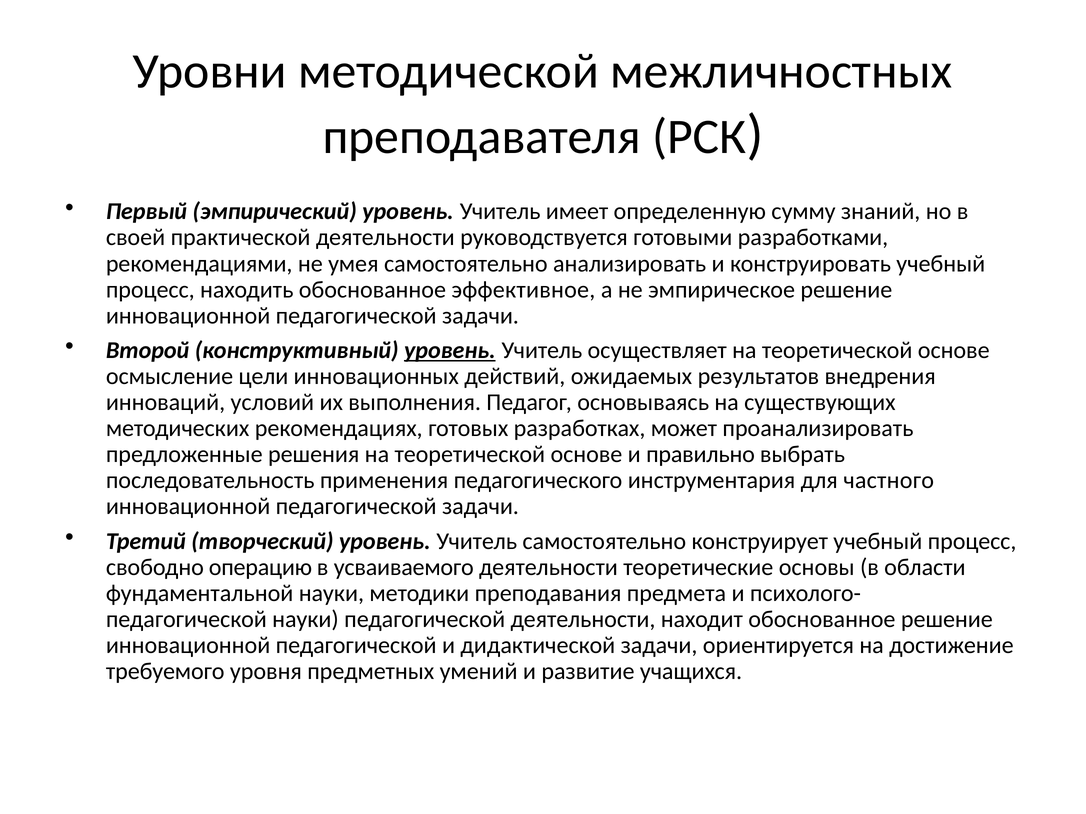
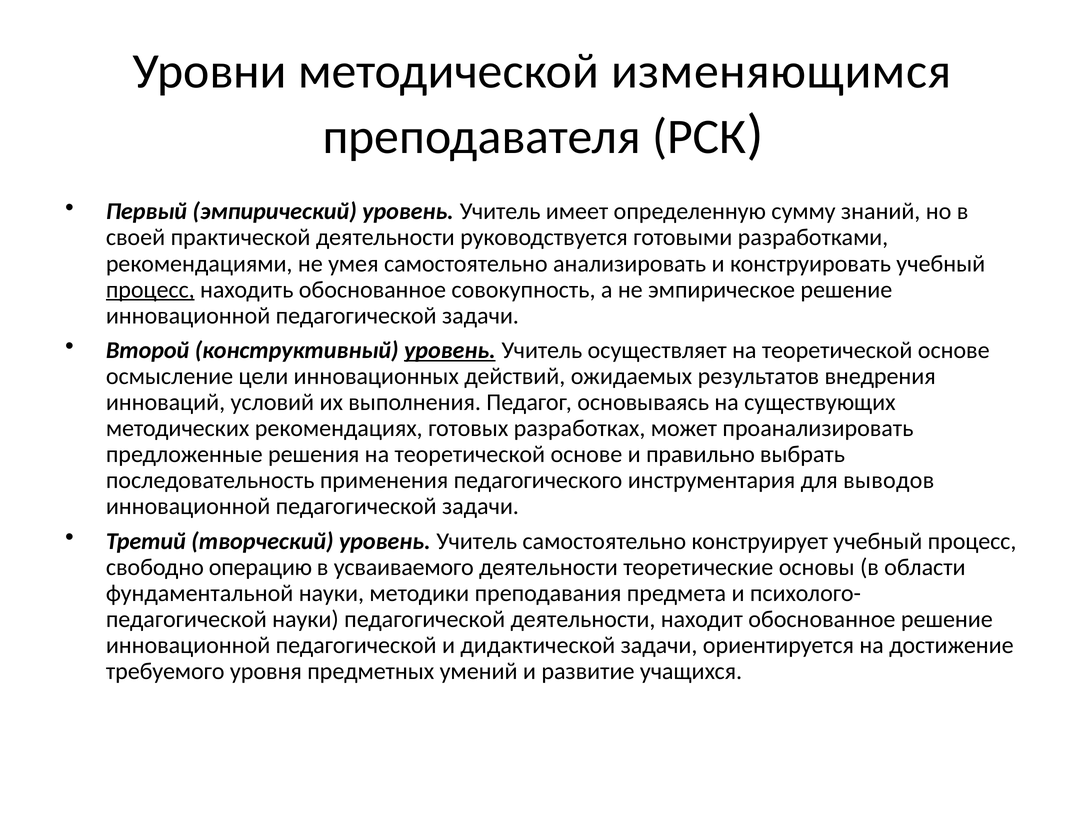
межличностных: межличностных -> изменяющимся
процесс at (150, 290) underline: none -> present
эффективное: эффективное -> совокупность
частного: частного -> выводов
